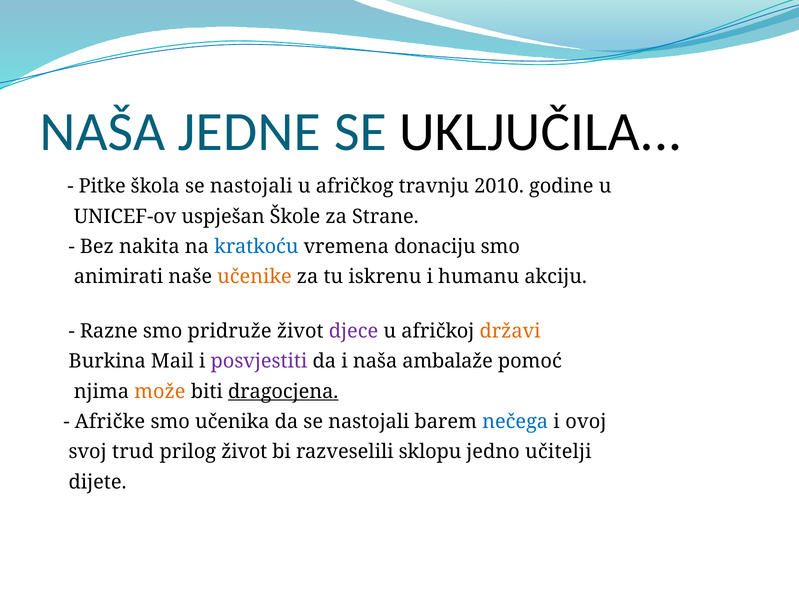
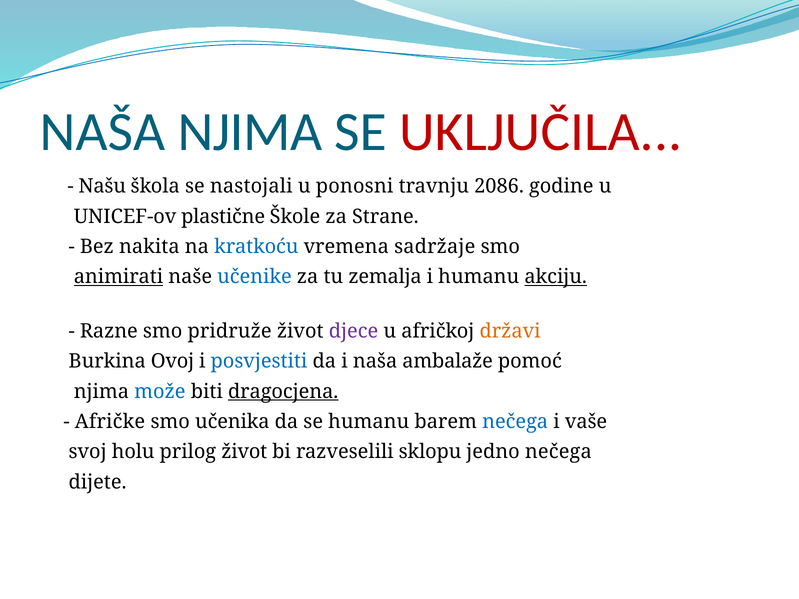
NAŠA JEDNE: JEDNE -> NJIMA
UKLJUČILA colour: black -> red
Pitke: Pitke -> Našu
afričkog: afričkog -> ponosni
2010: 2010 -> 2086
uspješan: uspješan -> plastične
donaciju: donaciju -> sadržaje
animirati underline: none -> present
učenike colour: orange -> blue
iskrenu: iskrenu -> zemalja
akciju underline: none -> present
Mail: Mail -> Ovoj
posvjestiti colour: purple -> blue
može colour: orange -> blue
da se nastojali: nastojali -> humanu
ovoj: ovoj -> vaše
trud: trud -> holu
jedno učitelji: učitelji -> nečega
